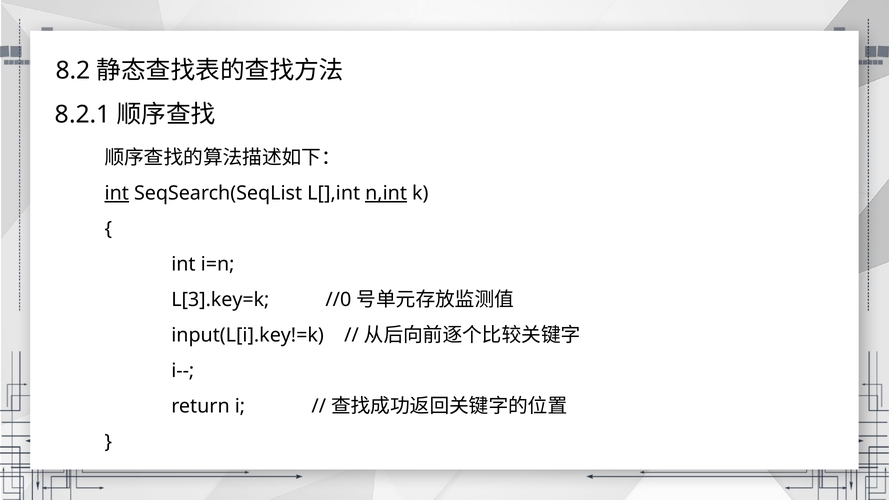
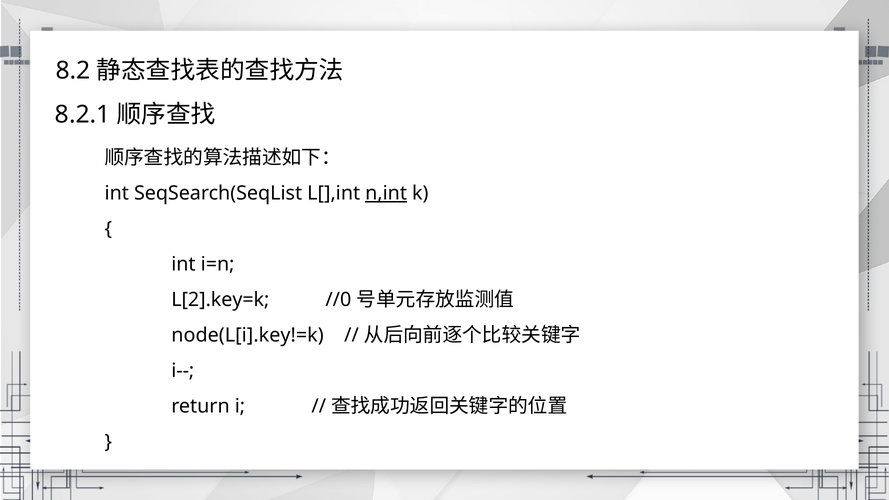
int at (117, 193) underline: present -> none
L[3].key=k: L[3].key=k -> L[2].key=k
input(L[i].key!=k: input(L[i].key!=k -> node(L[i].key!=k
